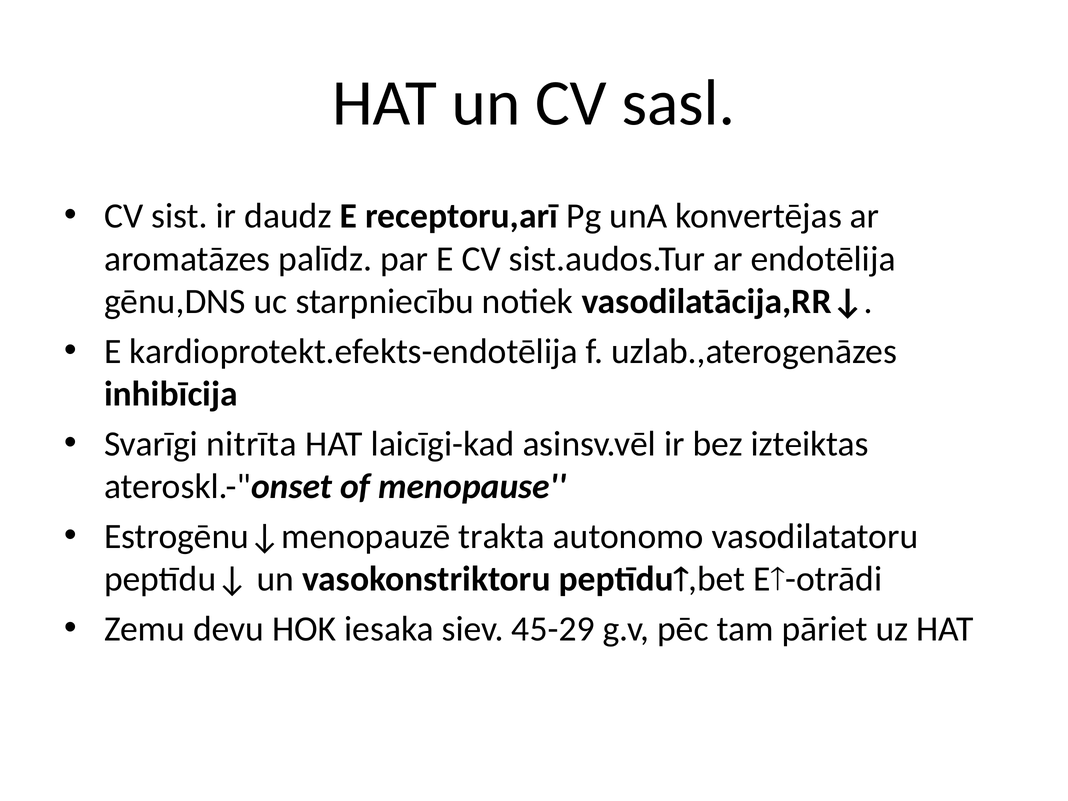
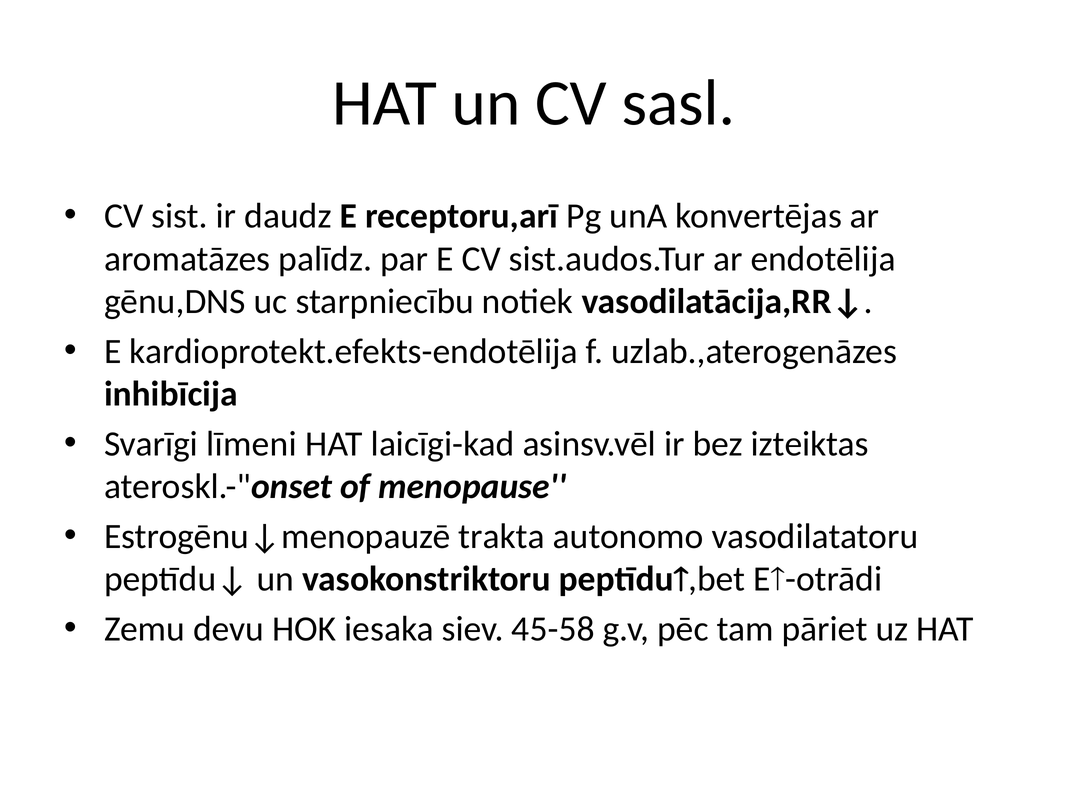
nitrīta: nitrīta -> līmeni
45-29: 45-29 -> 45-58
